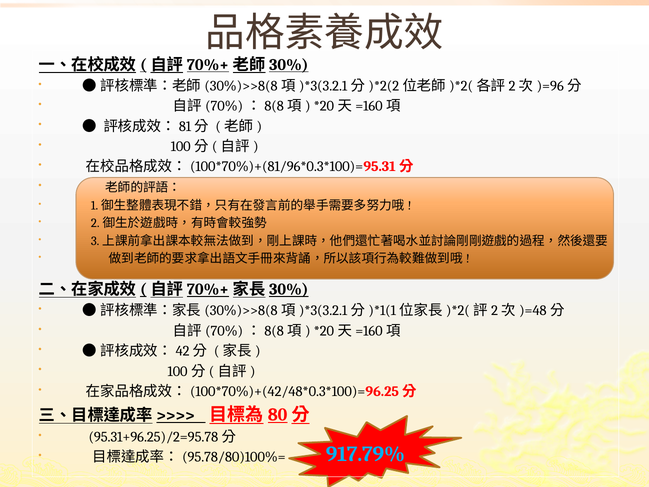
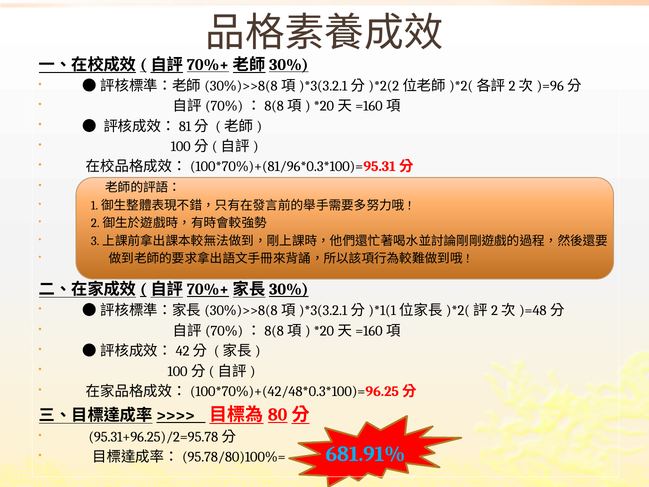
917.79%: 917.79% -> 681.91%
